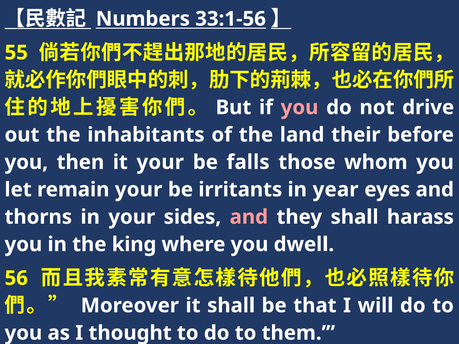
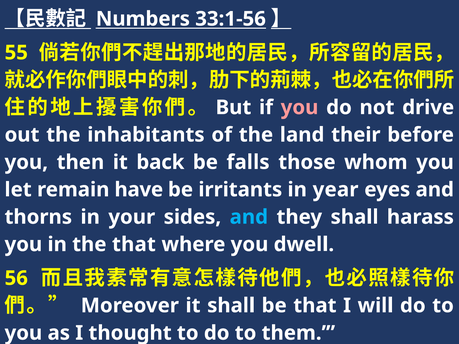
it your: your -> back
remain your: your -> have
and at (249, 217) colour: pink -> light blue
the king: king -> that
